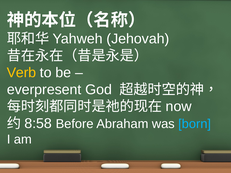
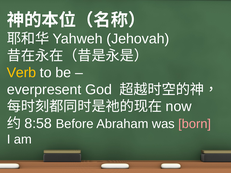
born colour: light blue -> pink
